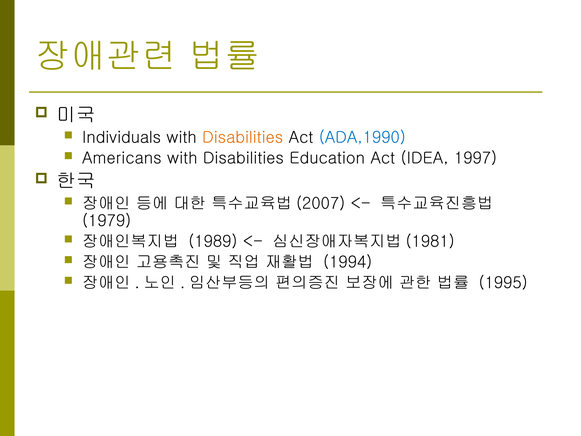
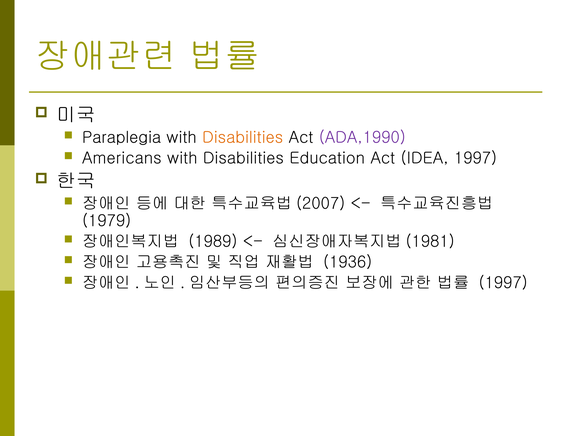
Individuals: Individuals -> Paraplegia
ADA,1990 colour: blue -> purple
1994: 1994 -> 1936
1995 at (503, 283): 1995 -> 1997
